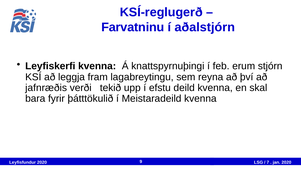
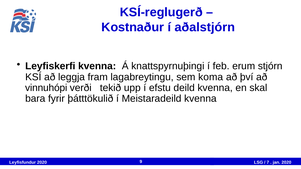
Farvatninu: Farvatninu -> Kostnaður
reyna: reyna -> koma
jafnræðis: jafnræðis -> vinnuhópi
